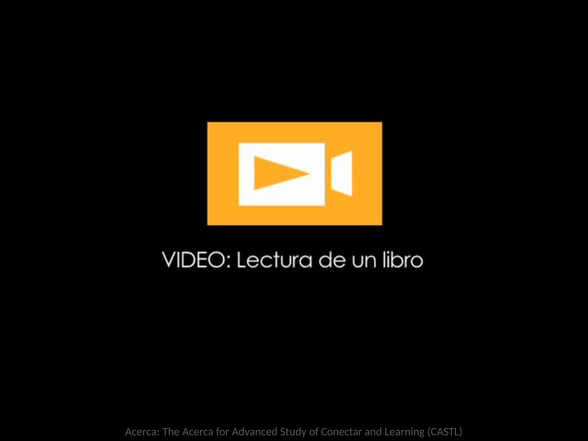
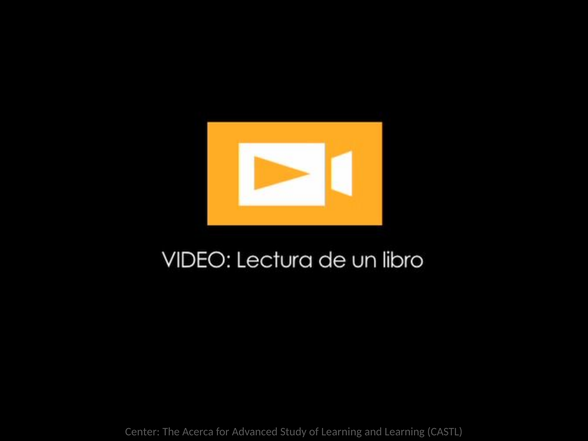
Acerca at (142, 432): Acerca -> Center
of Conectar: Conectar -> Learning
